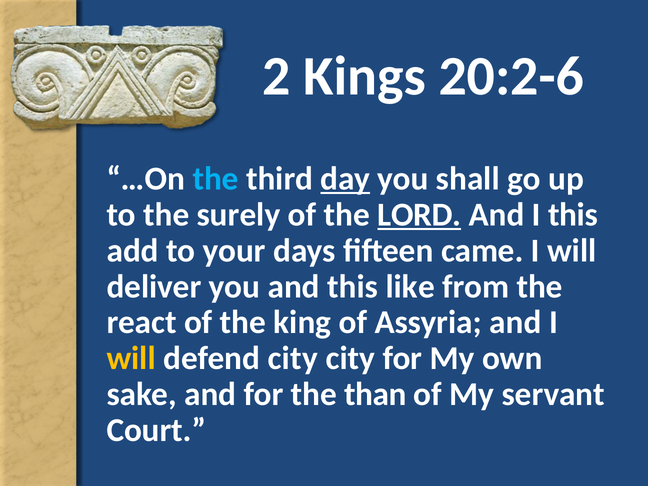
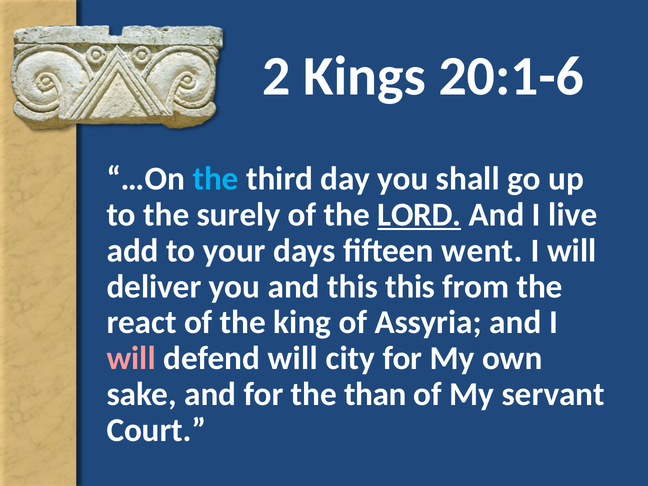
20:2-6: 20:2-6 -> 20:1-6
day underline: present -> none
I this: this -> live
came: came -> went
this like: like -> this
will at (131, 358) colour: yellow -> pink
defend city: city -> will
